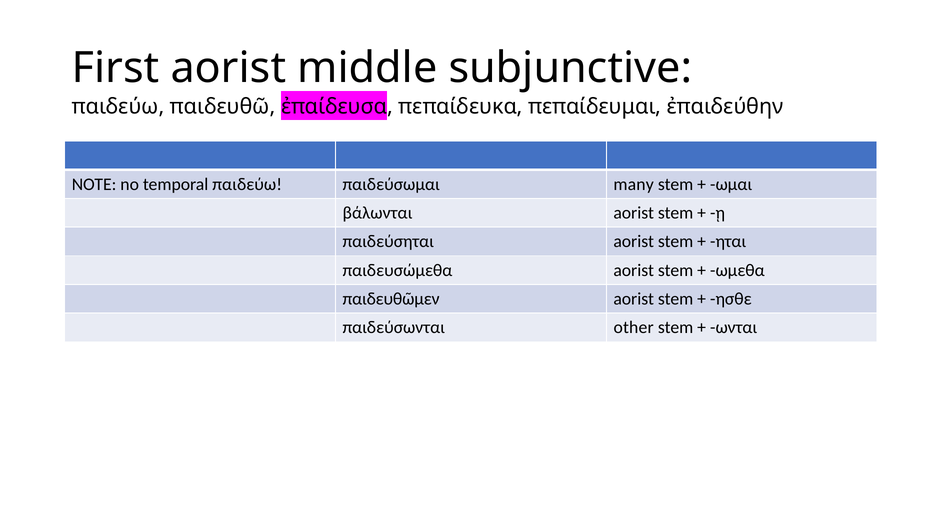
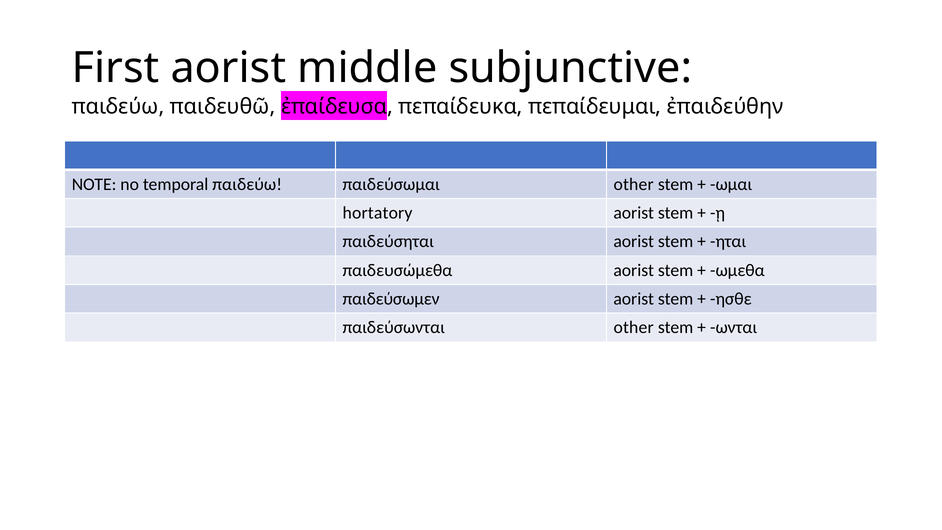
παιδεύσωμαι many: many -> other
βάλωνται: βάλωνται -> hortatory
παιδευθῶμεν: παιδευθῶμεν -> παιδεύσωμεν
